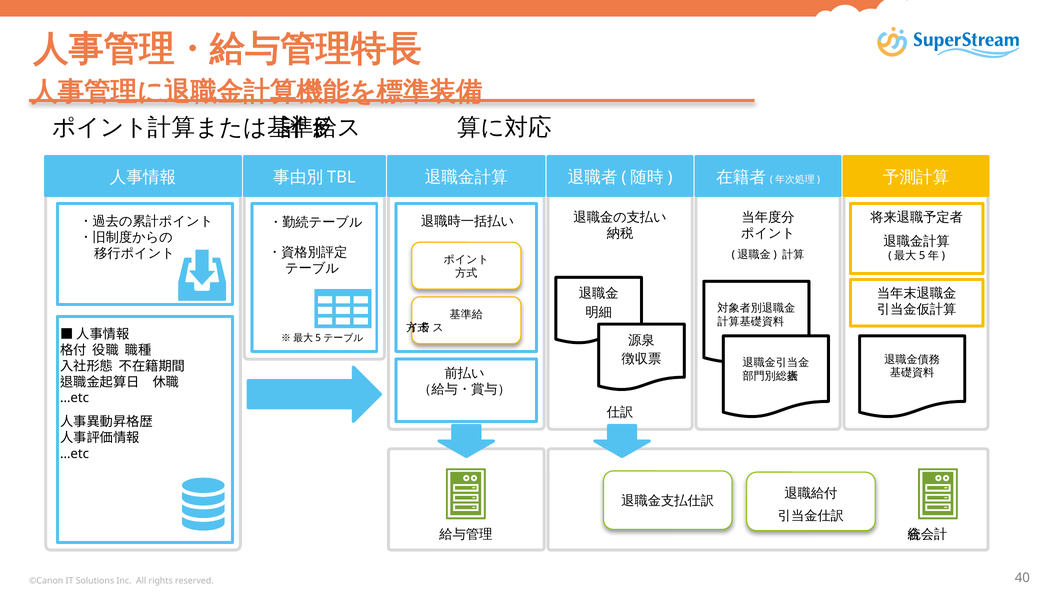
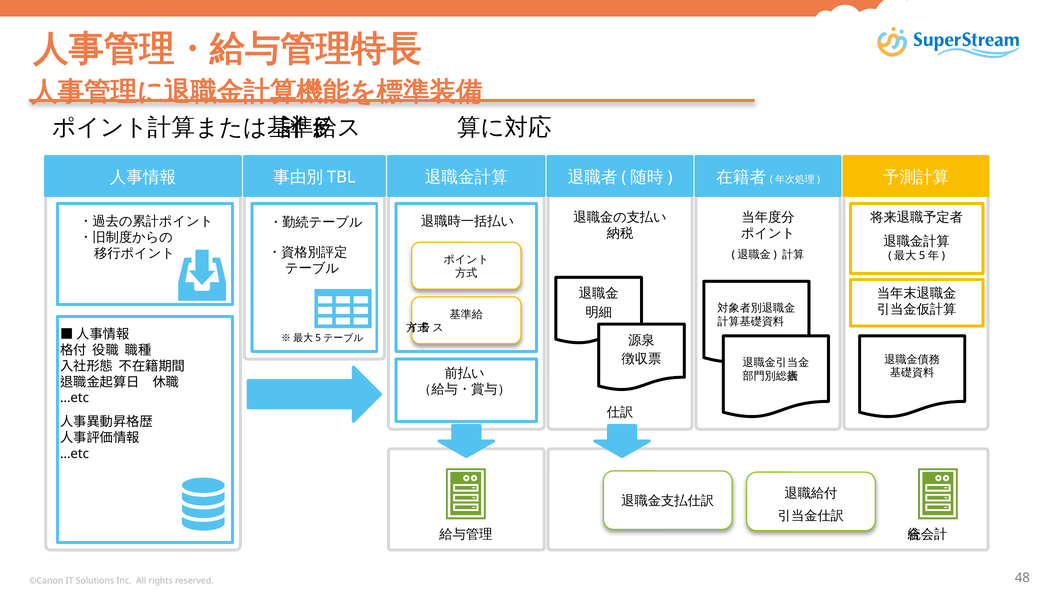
40: 40 -> 48
